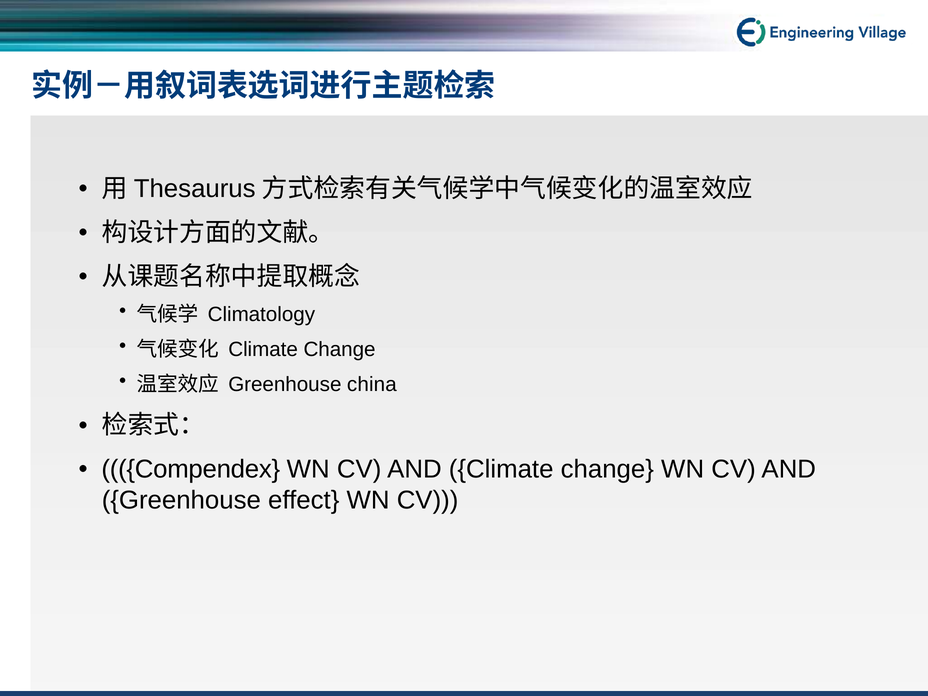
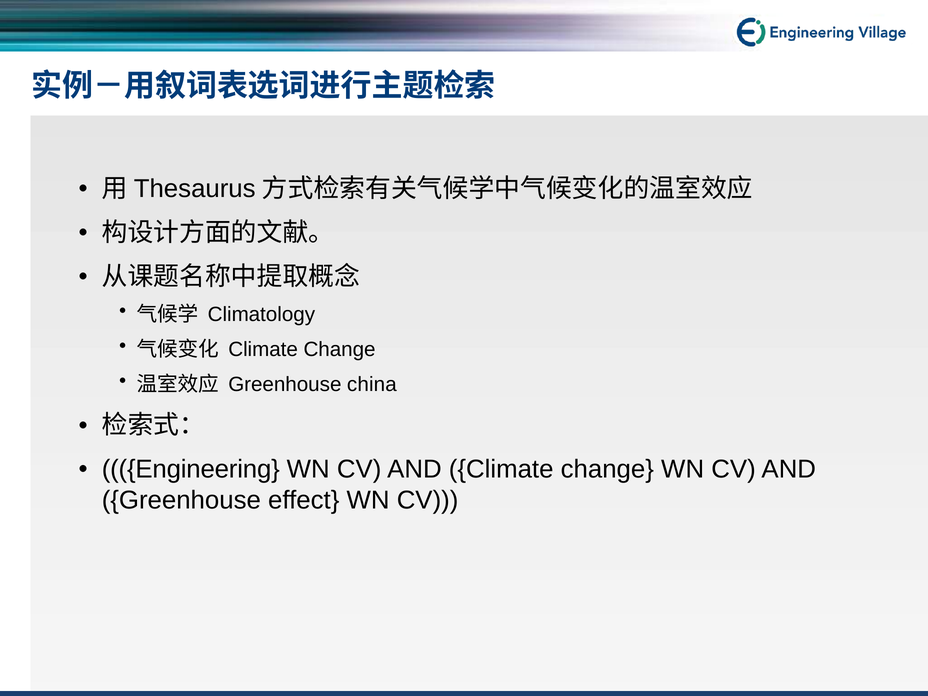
Compendex: Compendex -> Engineering
